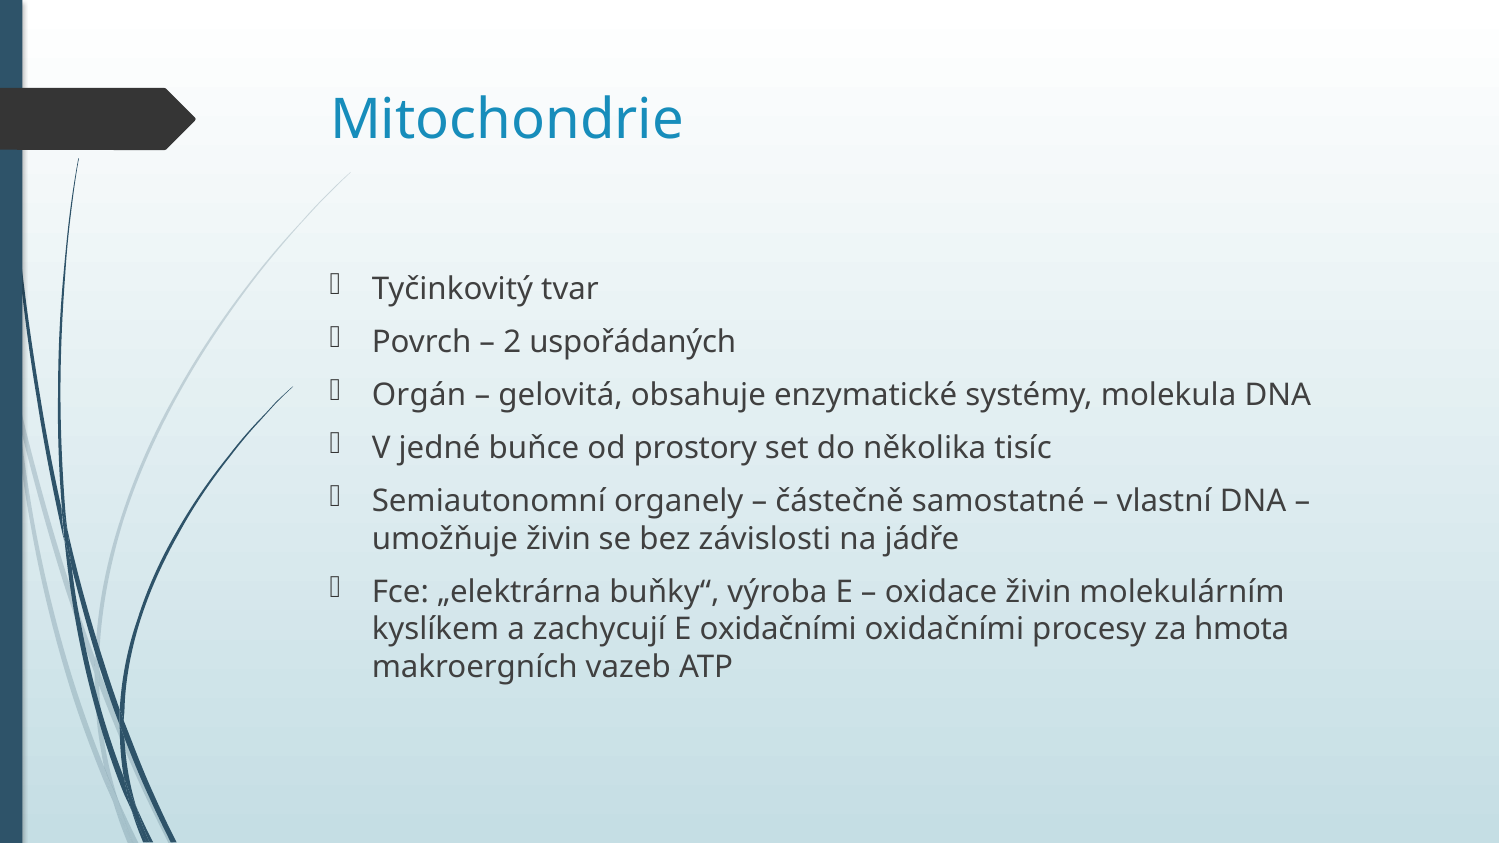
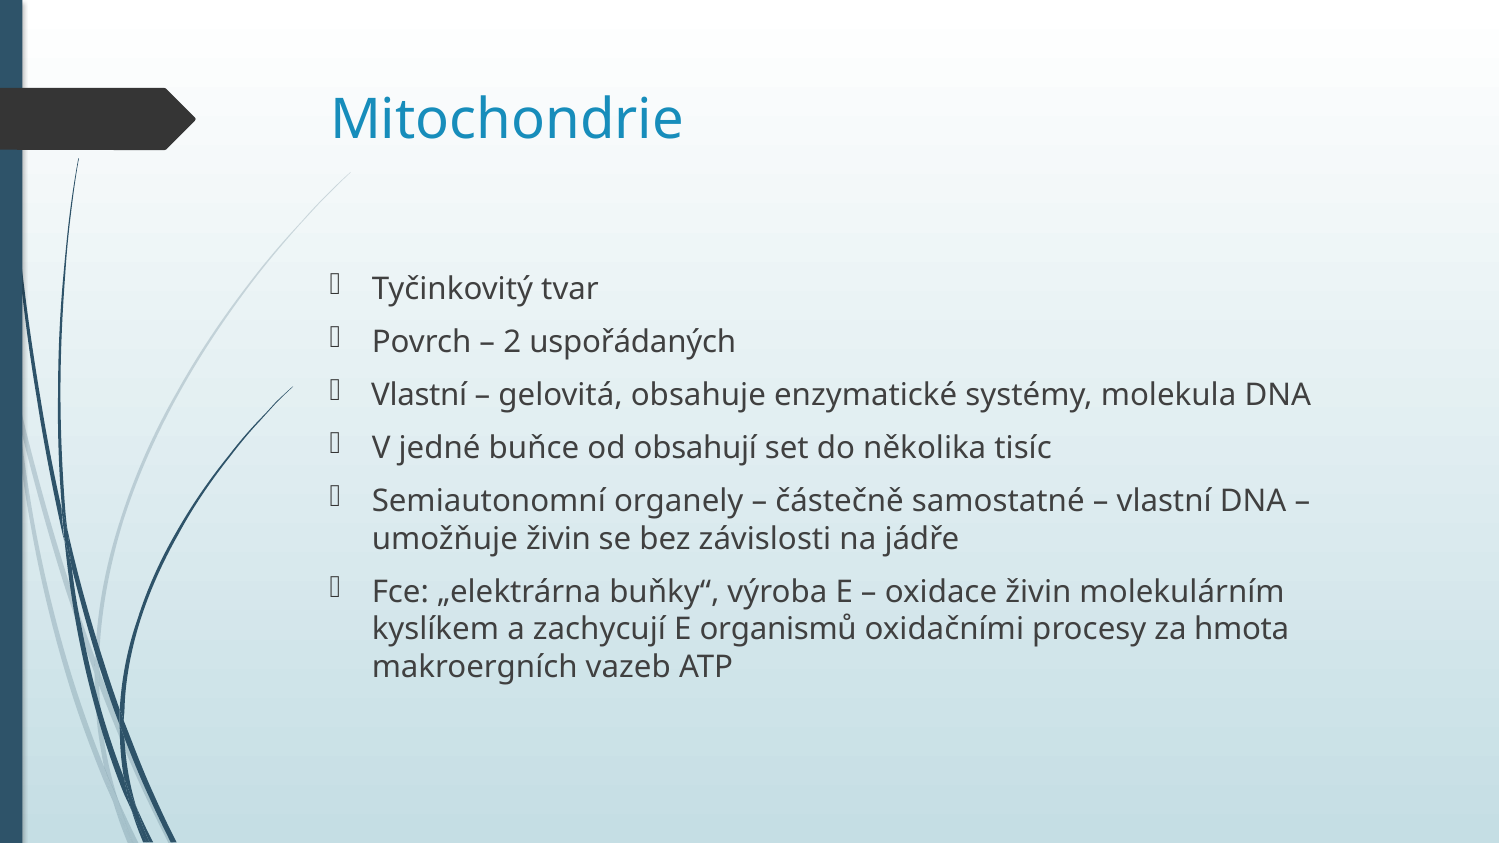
Orgán at (419, 395): Orgán -> Vlastní
prostory: prostory -> obsahují
E oxidačními: oxidačními -> organismů
